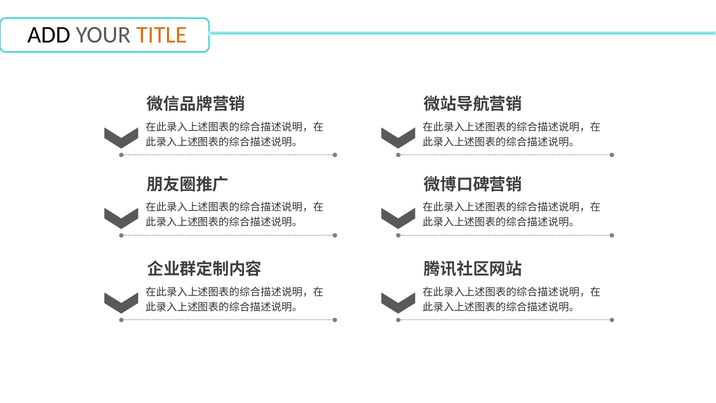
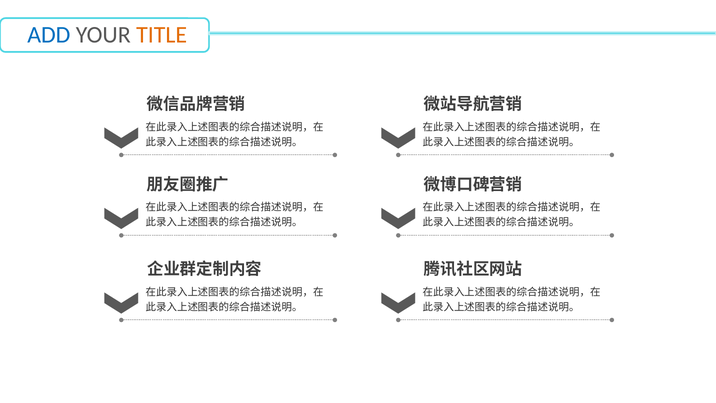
ADD colour: black -> blue
